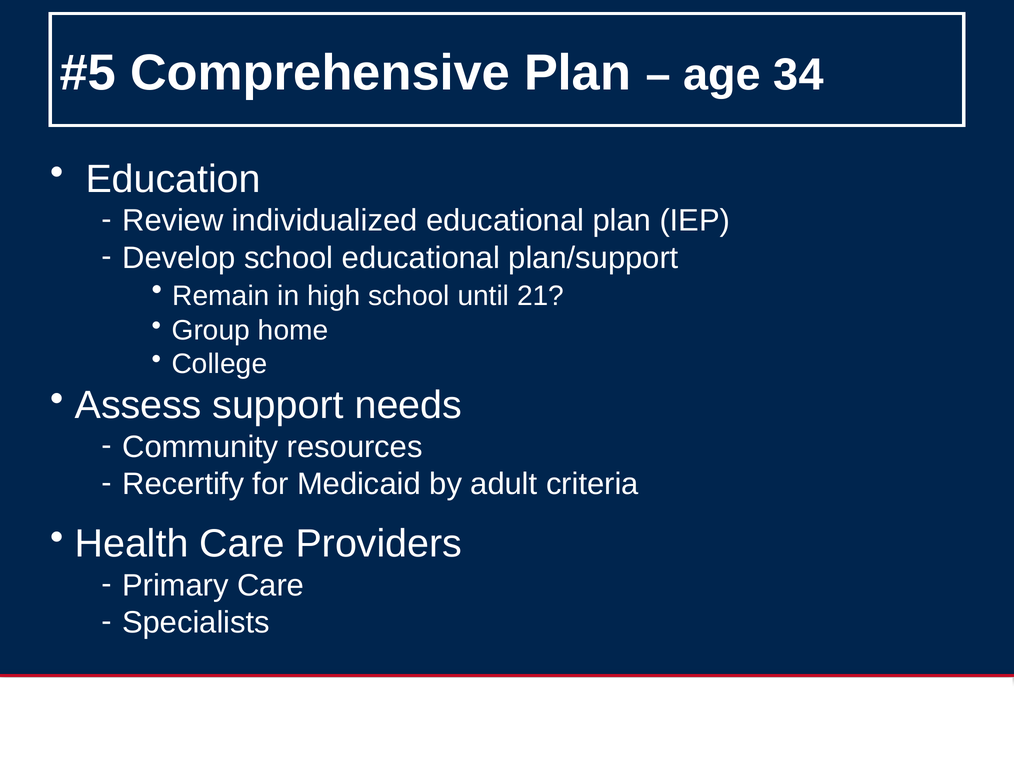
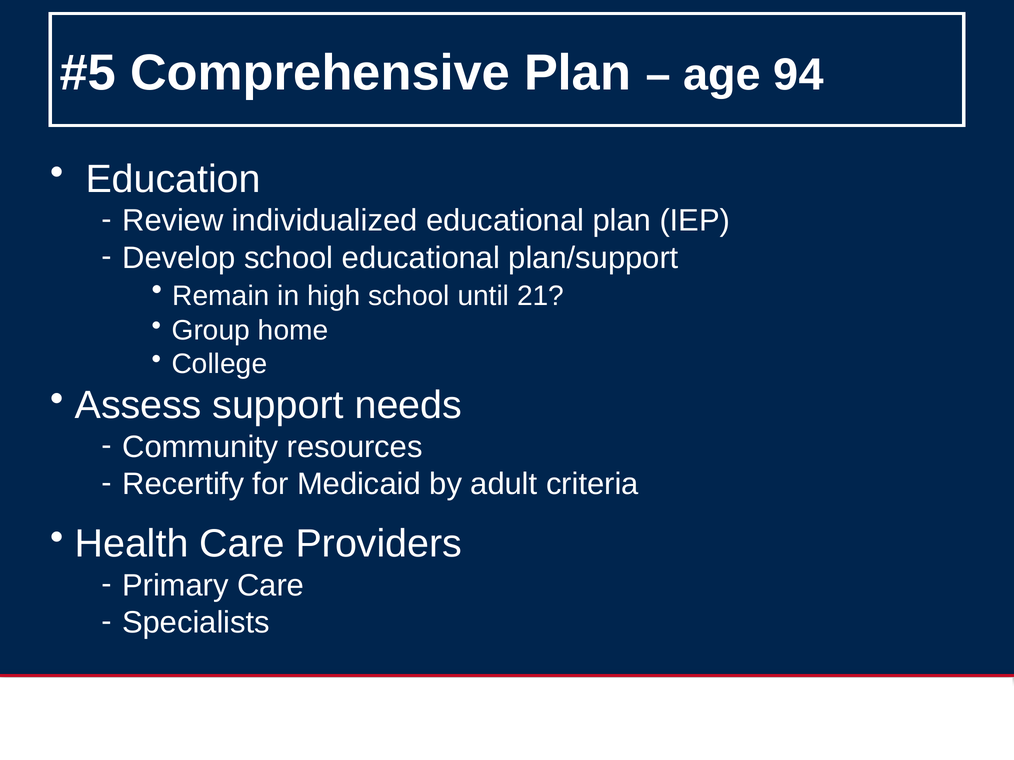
34: 34 -> 94
